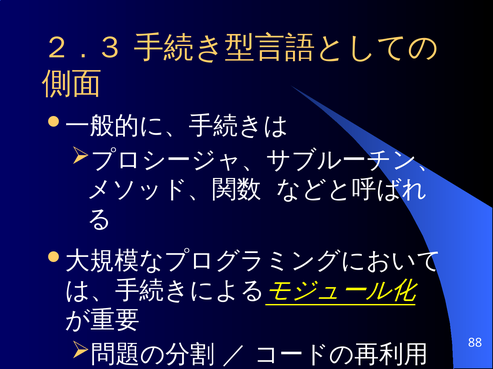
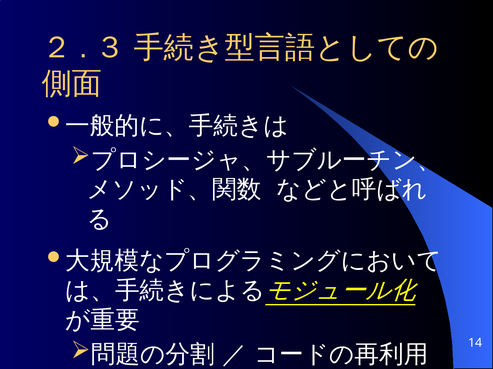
88: 88 -> 14
